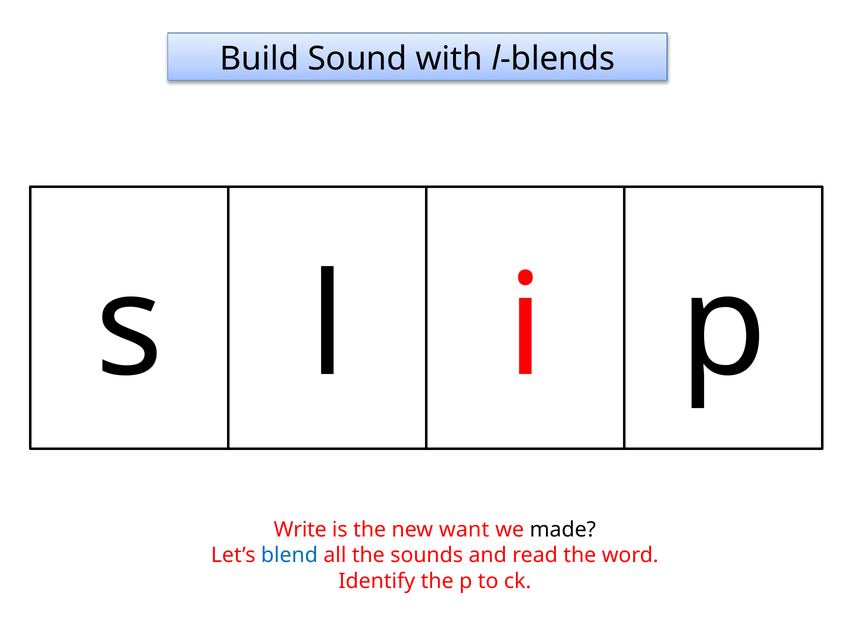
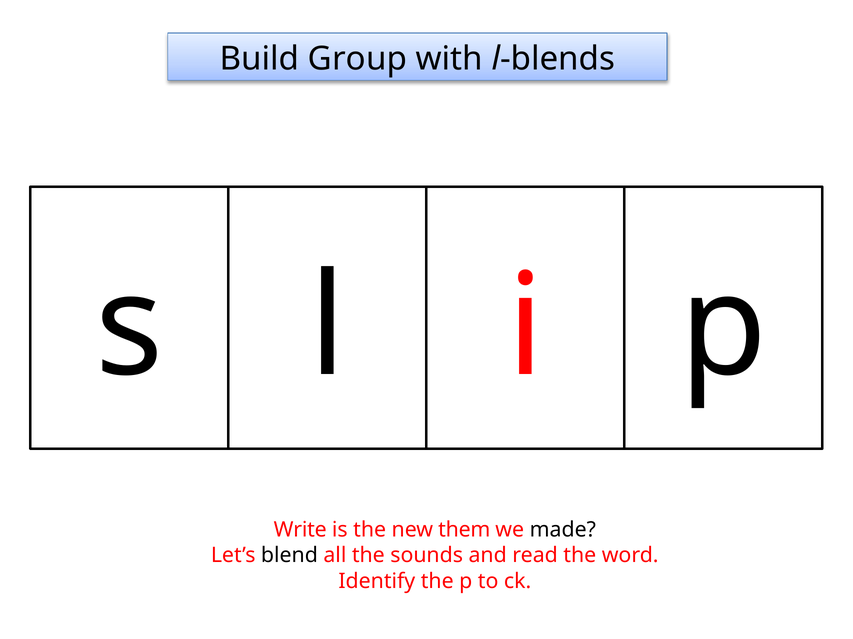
Sound: Sound -> Group
want: want -> them
blend colour: blue -> black
